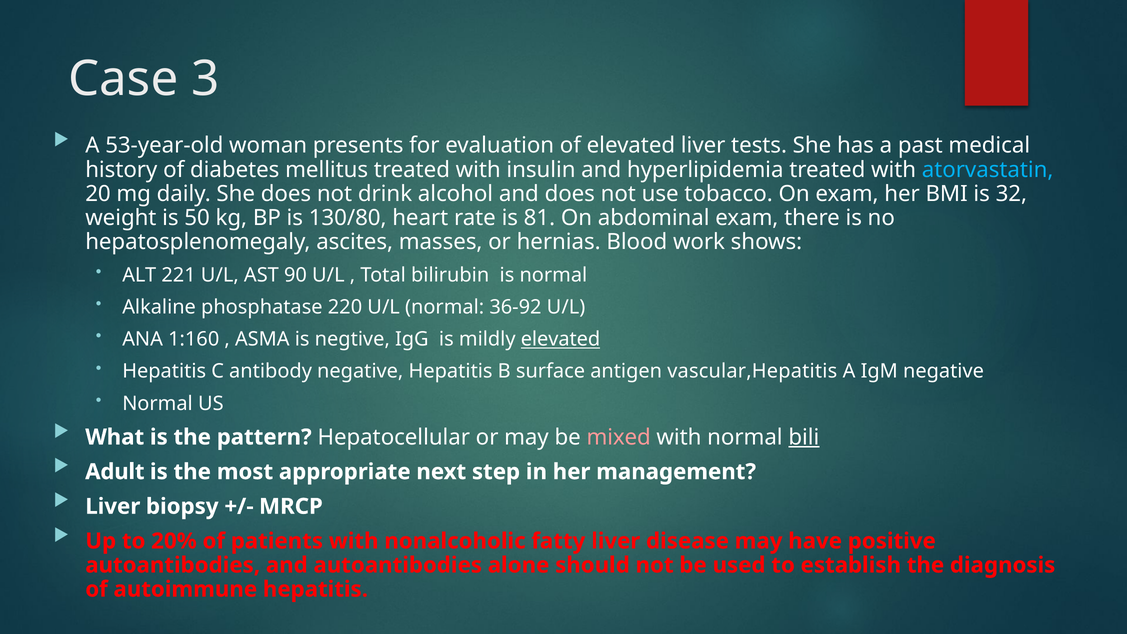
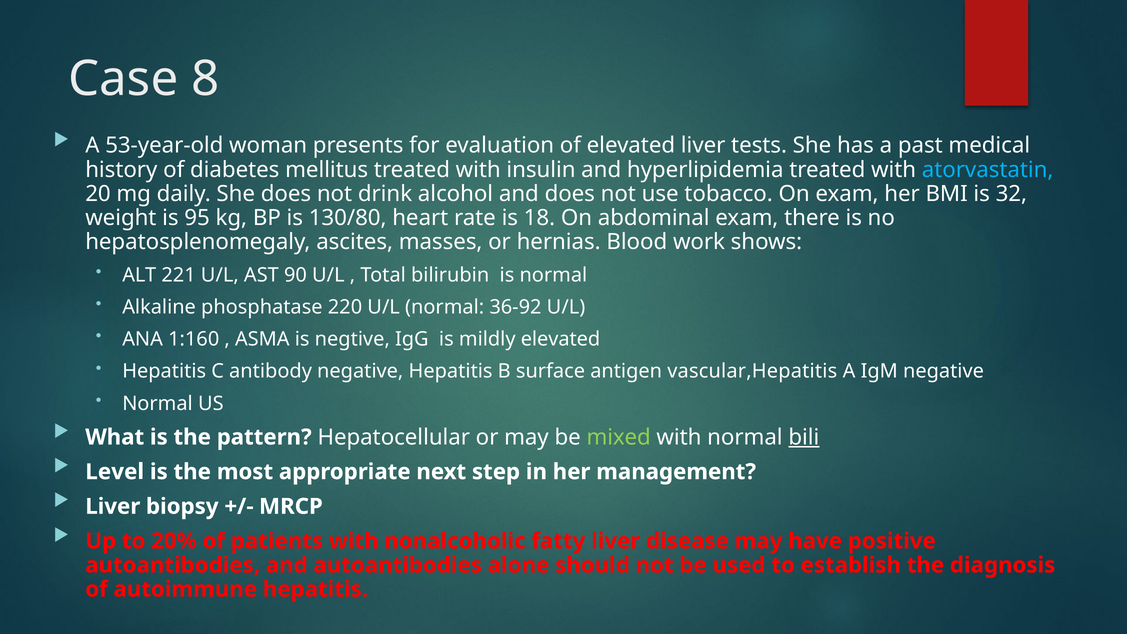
3: 3 -> 8
50: 50 -> 95
81: 81 -> 18
elevated at (560, 339) underline: present -> none
mixed colour: pink -> light green
Adult: Adult -> Level
